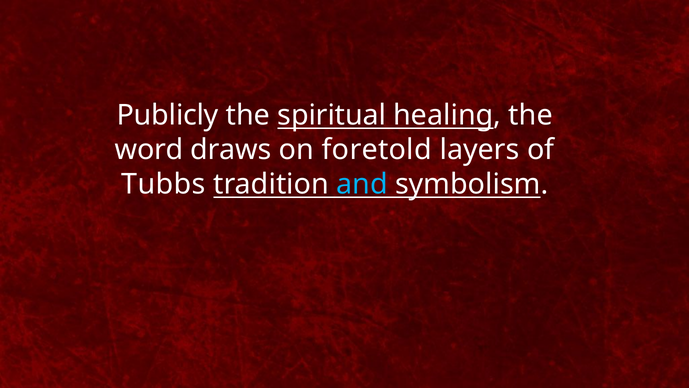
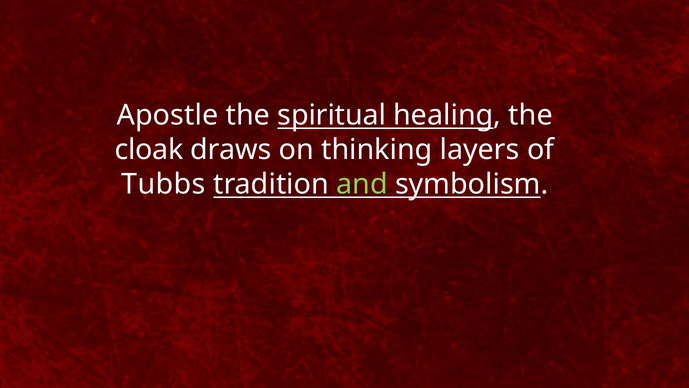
Publicly: Publicly -> Apostle
word: word -> cloak
foretold: foretold -> thinking
and colour: light blue -> light green
